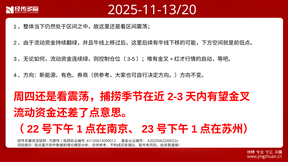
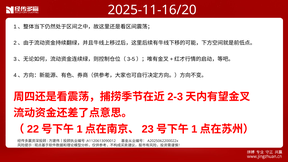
2025-11-13/20: 2025-11-13/20 -> 2025-11-16/20
